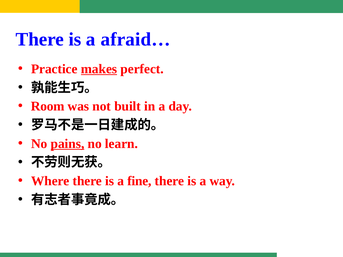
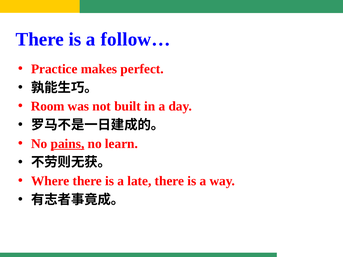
afraid…: afraid… -> follow…
makes underline: present -> none
fine: fine -> late
